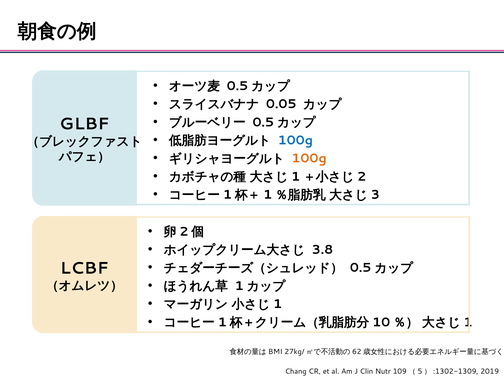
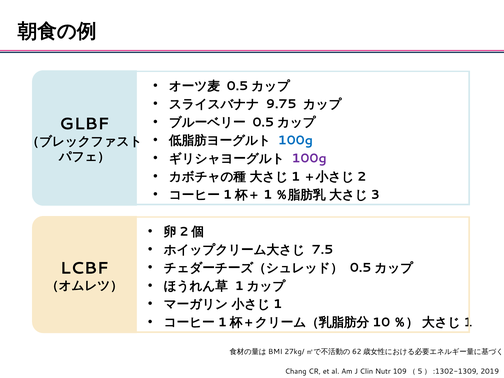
0.05: 0.05 -> 9.75
100g at (309, 158) colour: orange -> purple
3.8: 3.8 -> 7.5
